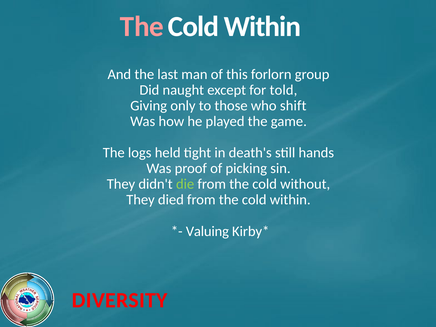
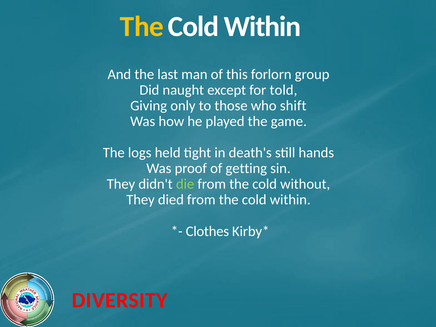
The at (142, 26) colour: pink -> yellow
picking: picking -> getting
Valuing: Valuing -> Clothes
